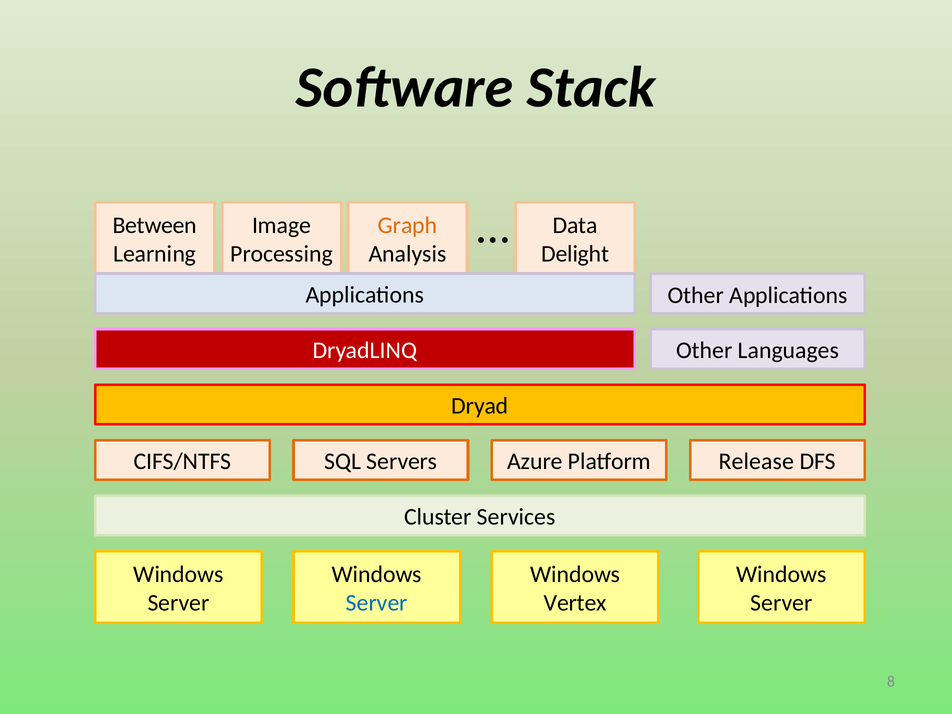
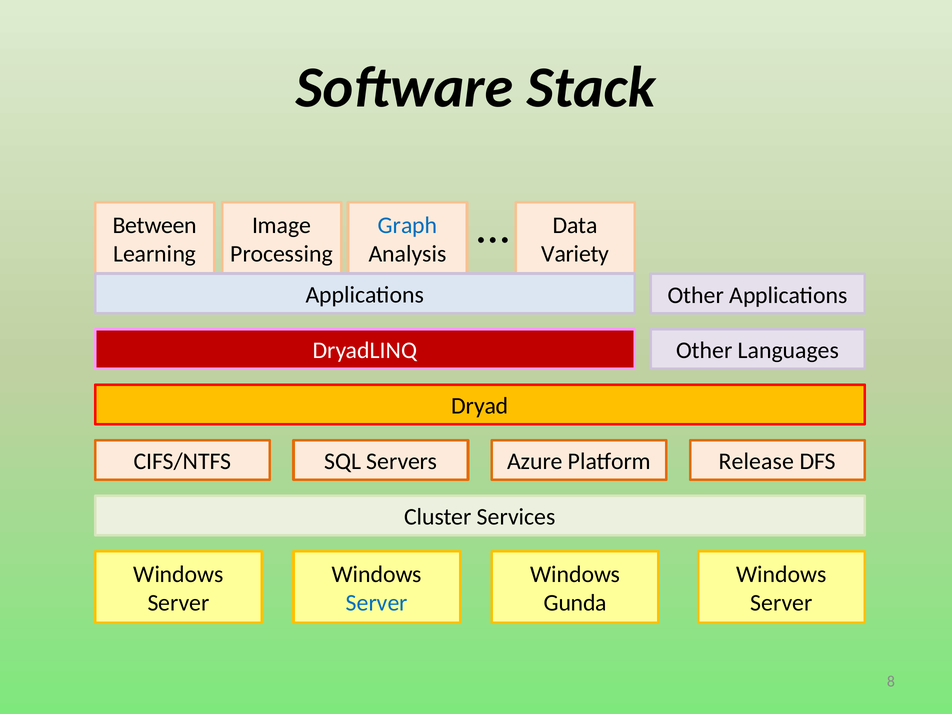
Graph colour: orange -> blue
Delight: Delight -> Variety
Vertex: Vertex -> Gunda
